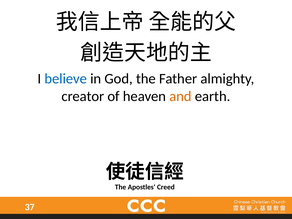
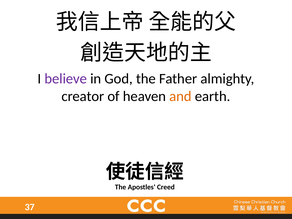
believe colour: blue -> purple
